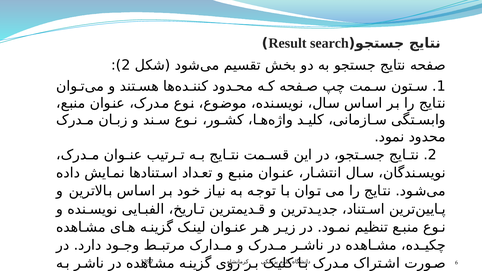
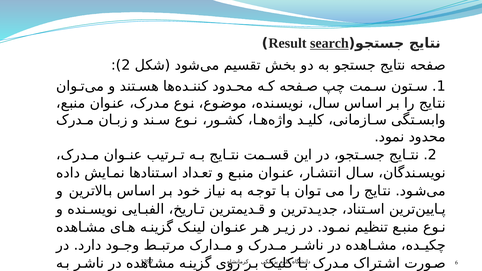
search underline: none -> present
